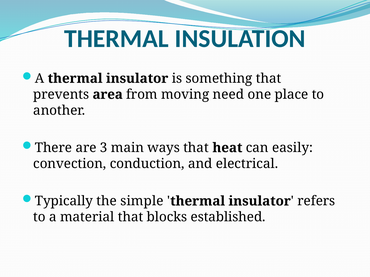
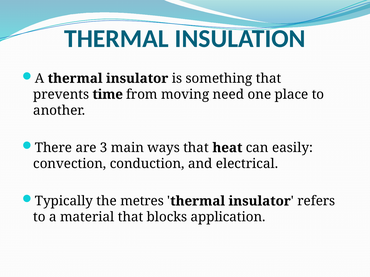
area: area -> time
simple: simple -> metres
established: established -> application
